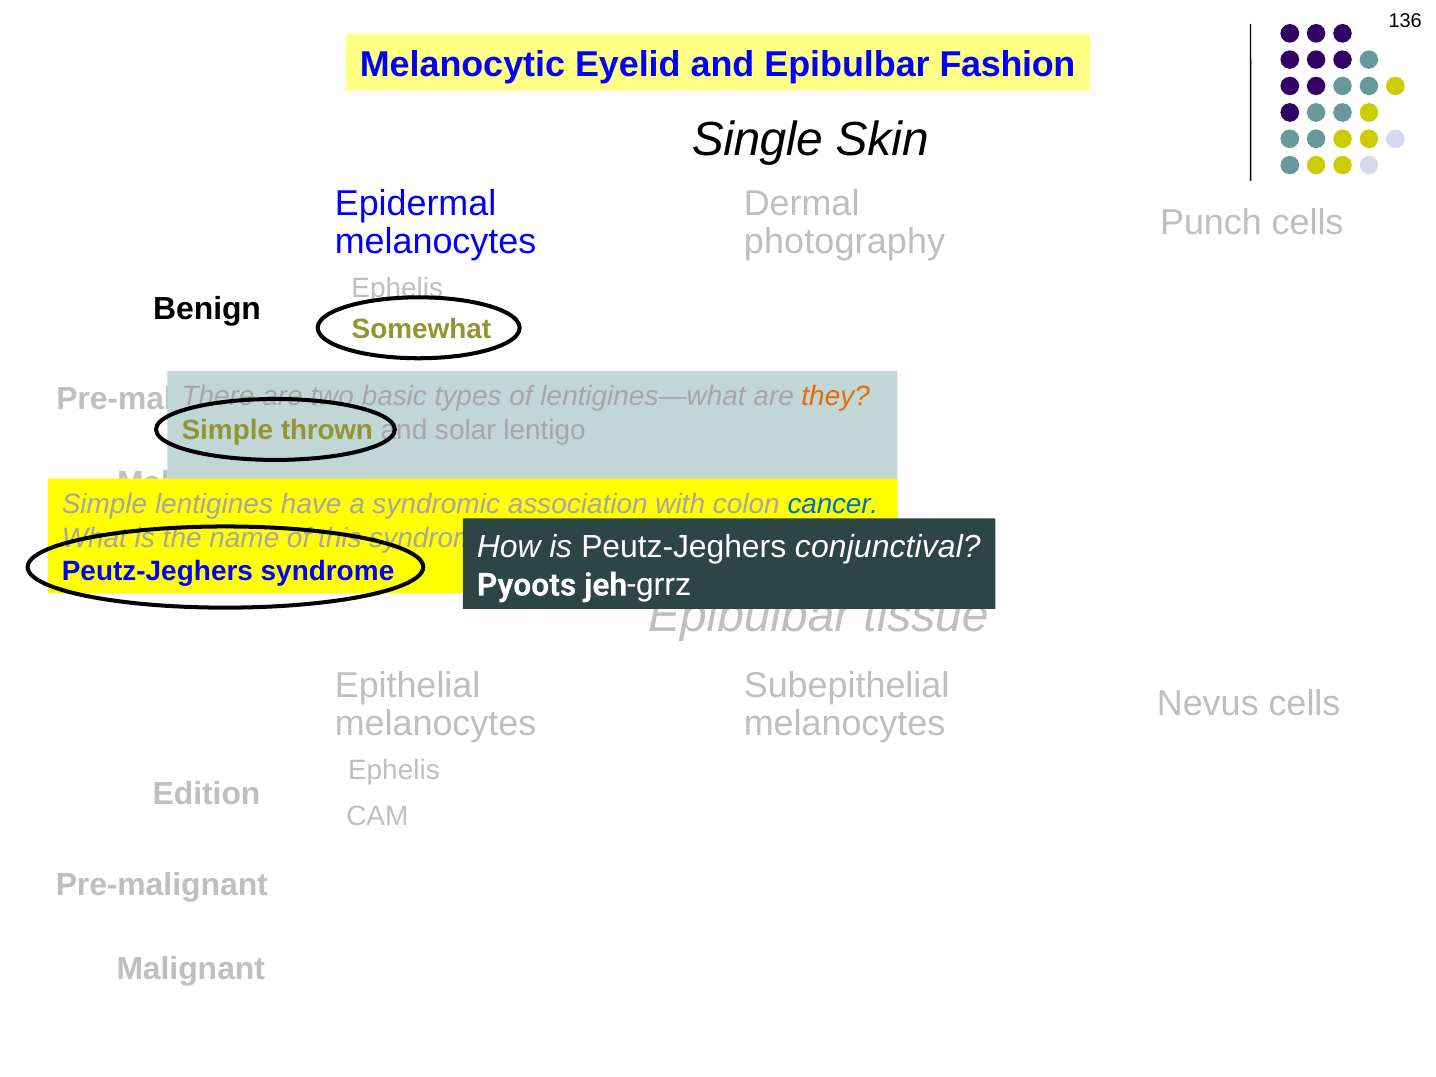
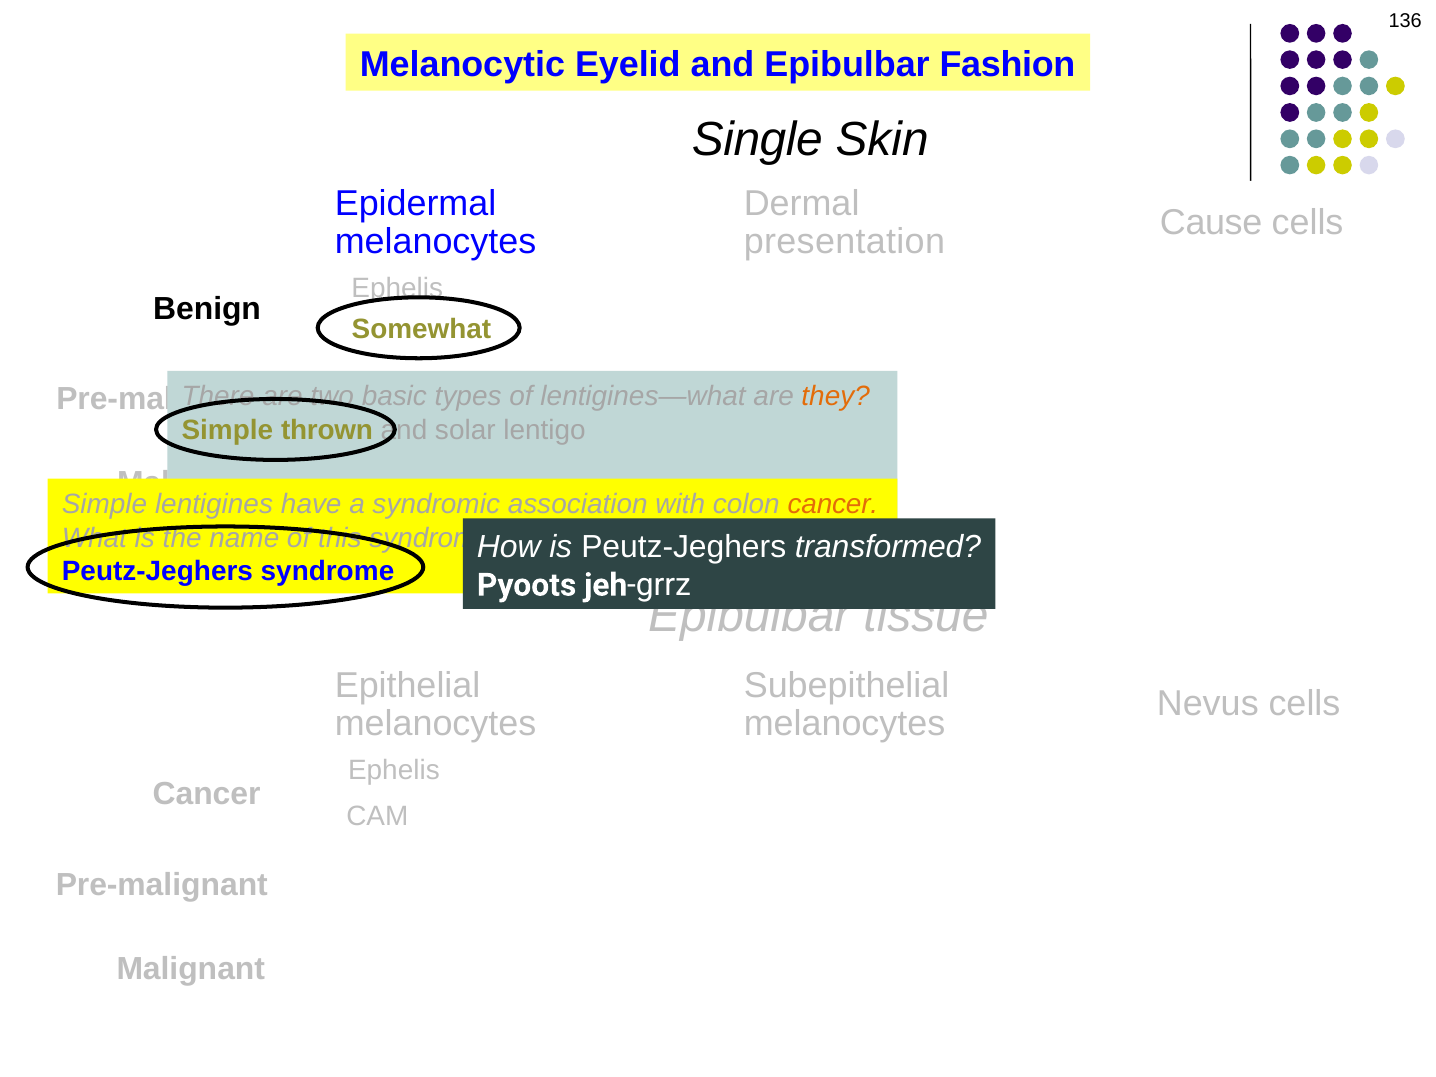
Punch: Punch -> Cause
photography: photography -> presentation
cancer at (833, 505) colour: blue -> orange
conjunctival: conjunctival -> transformed
Edition at (207, 794): Edition -> Cancer
